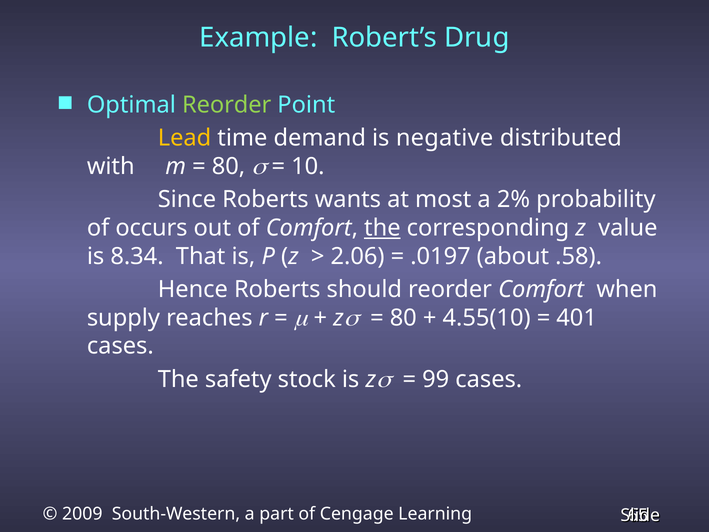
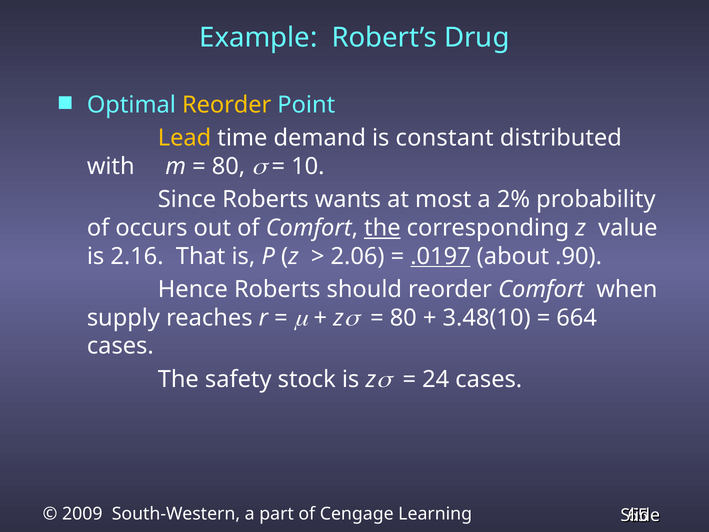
Reorder at (227, 105) colour: light green -> yellow
negative: negative -> constant
8.34: 8.34 -> 2.16
.0197 underline: none -> present
.58: .58 -> .90
4.55(10: 4.55(10 -> 3.48(10
401: 401 -> 664
99: 99 -> 24
